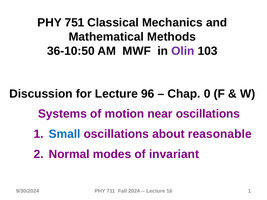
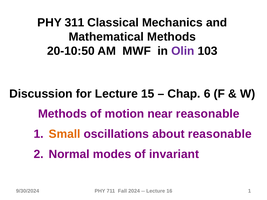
751: 751 -> 311
36-10:50: 36-10:50 -> 20-10:50
96: 96 -> 15
0: 0 -> 6
Systems at (62, 114): Systems -> Methods
near oscillations: oscillations -> reasonable
Small colour: blue -> orange
